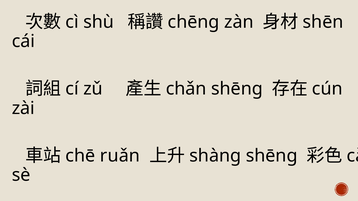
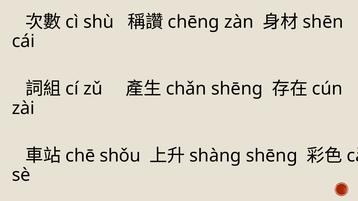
ruǎn: ruǎn -> shǒu
